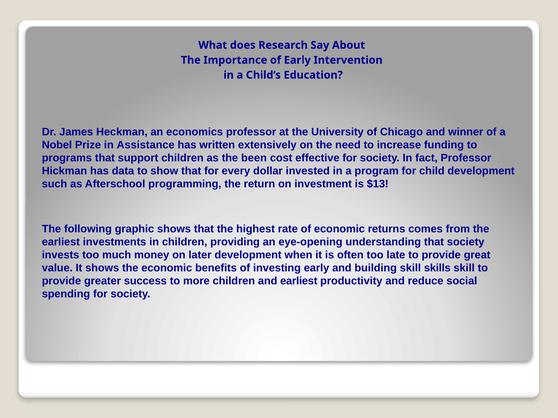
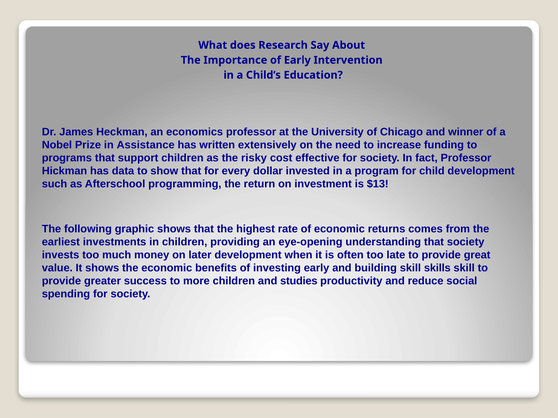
been: been -> risky
and earliest: earliest -> studies
